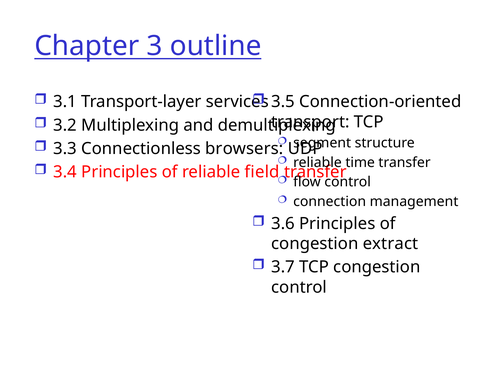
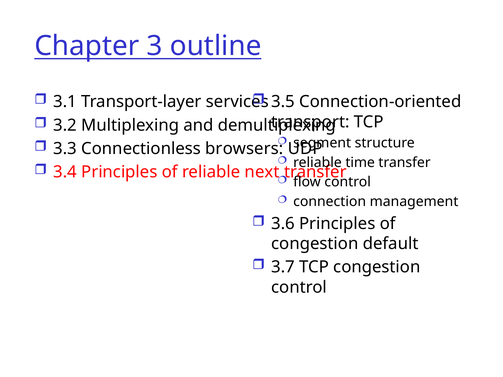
field: field -> next
extract: extract -> default
